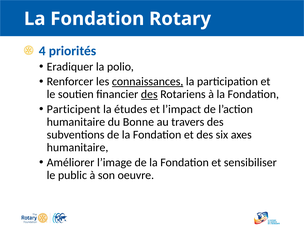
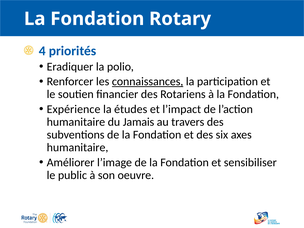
des at (149, 94) underline: present -> none
Participent: Participent -> Expérience
Bonne: Bonne -> Jamais
